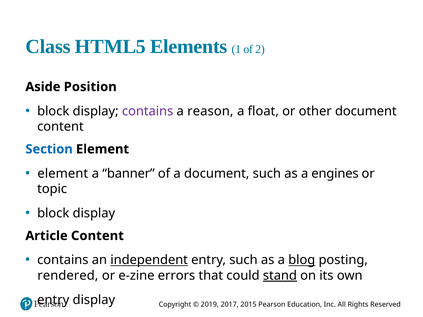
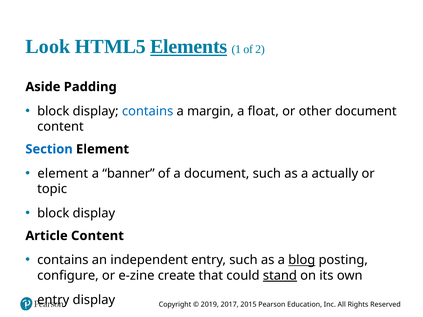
Class: Class -> Look
Elements underline: none -> present
Position: Position -> Padding
contains at (148, 111) colour: purple -> blue
reason: reason -> margin
engines: engines -> actually
independent underline: present -> none
rendered: rendered -> configure
errors: errors -> create
